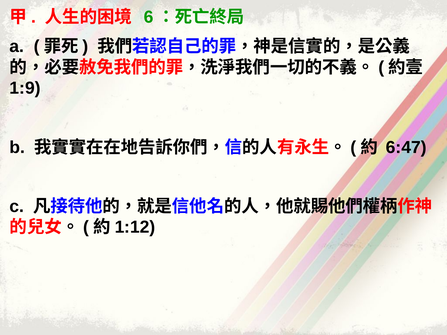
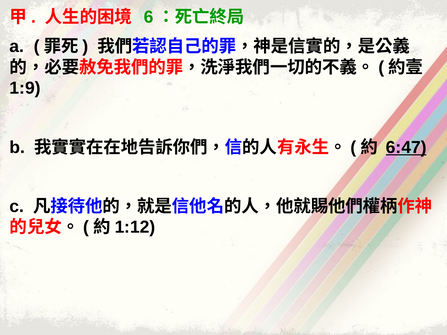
6:47 underline: none -> present
